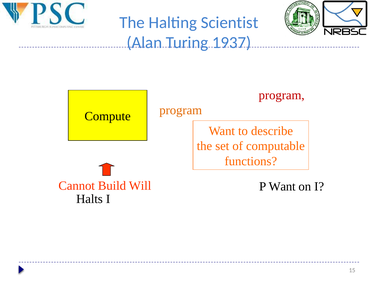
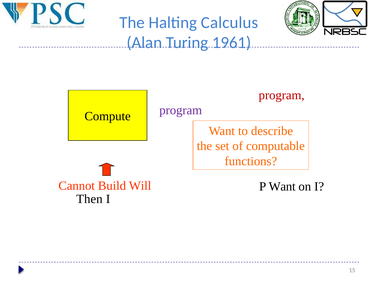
Scientist: Scientist -> Calculus
1937: 1937 -> 1961
program at (181, 110) colour: orange -> purple
Halts: Halts -> Then
